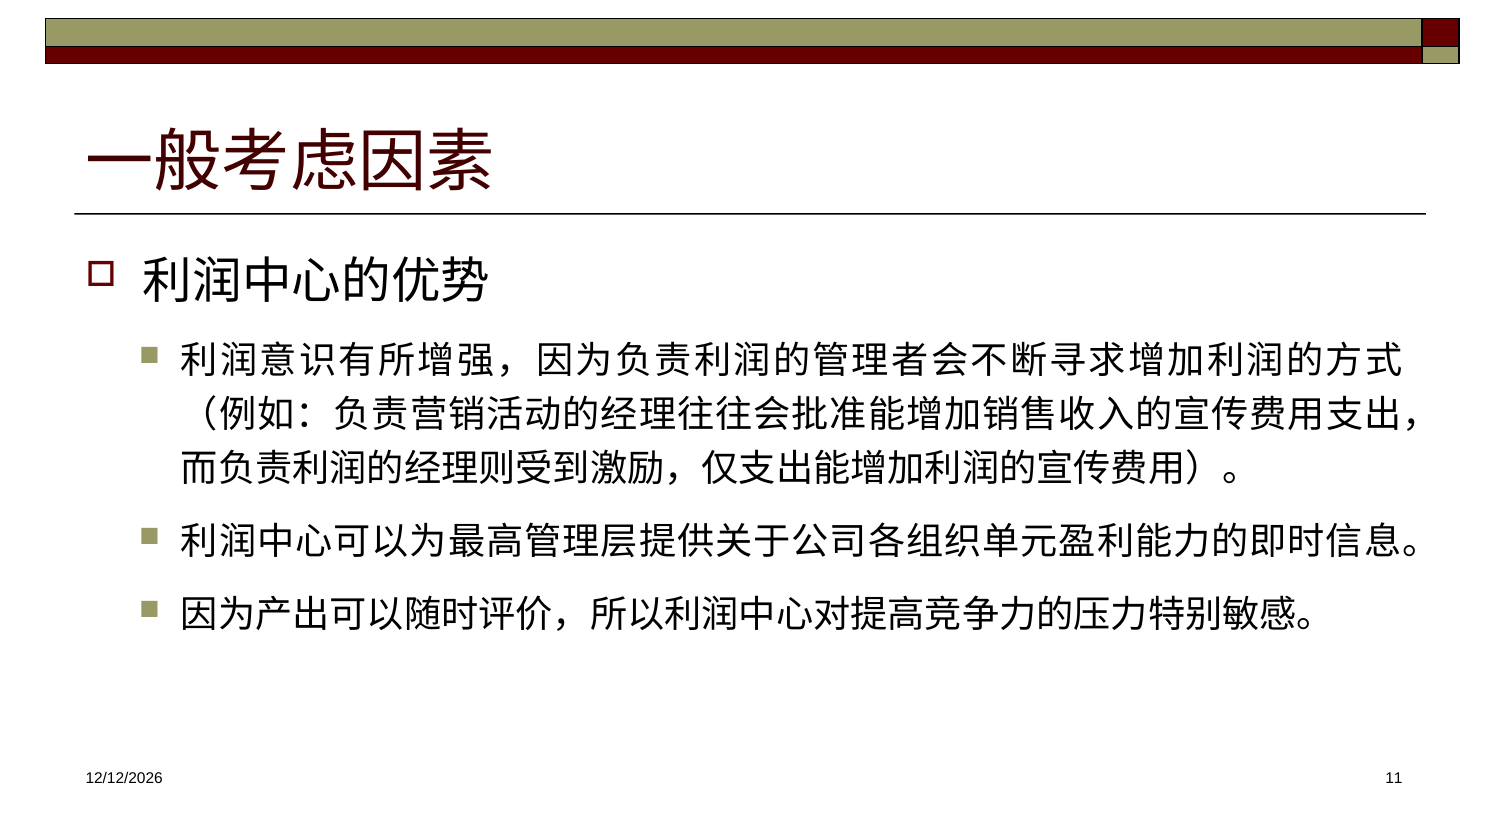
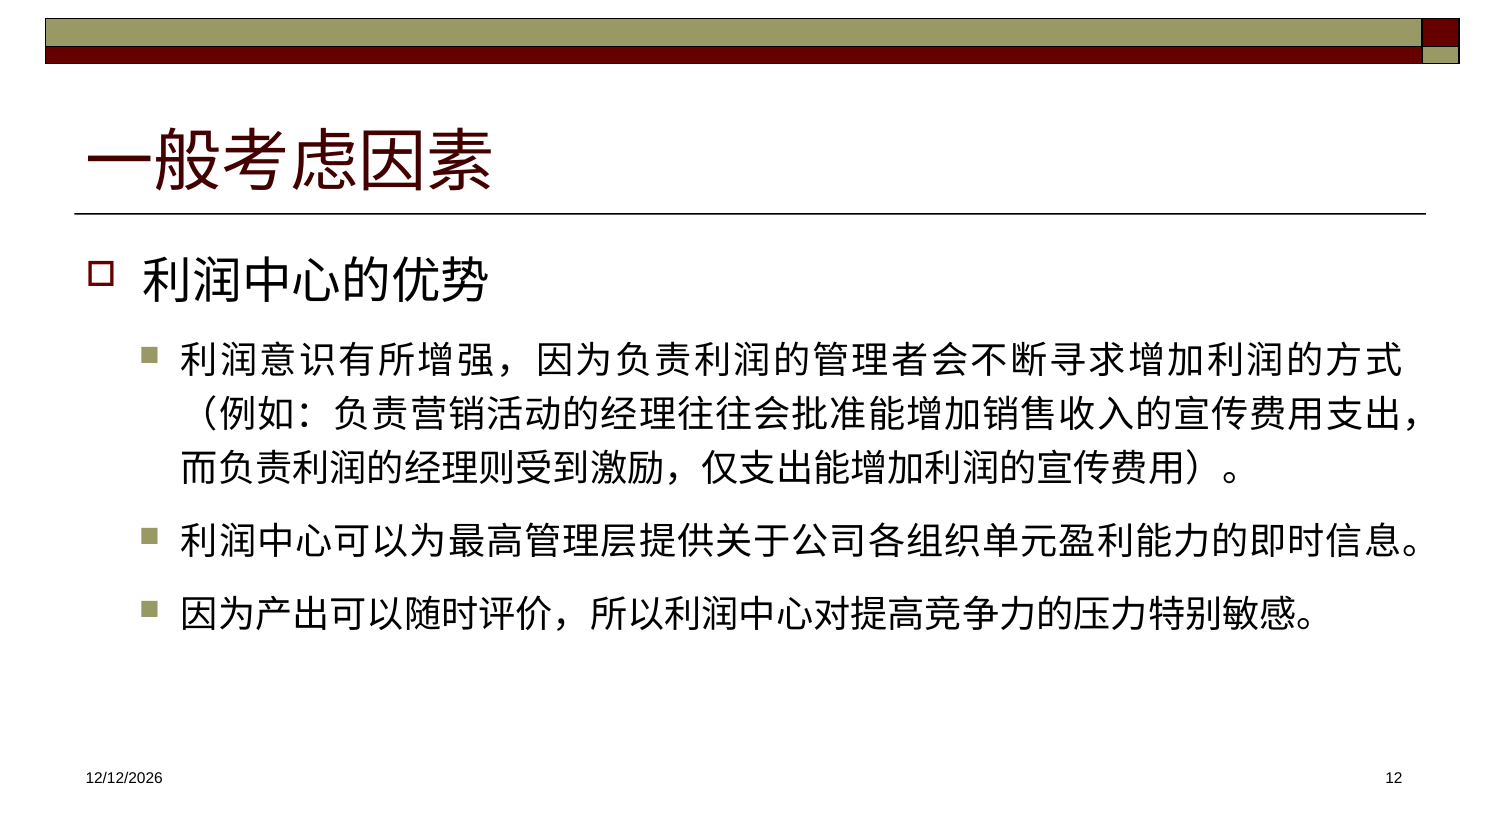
11: 11 -> 12
